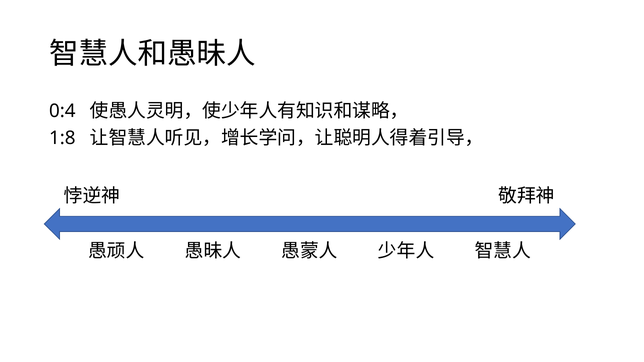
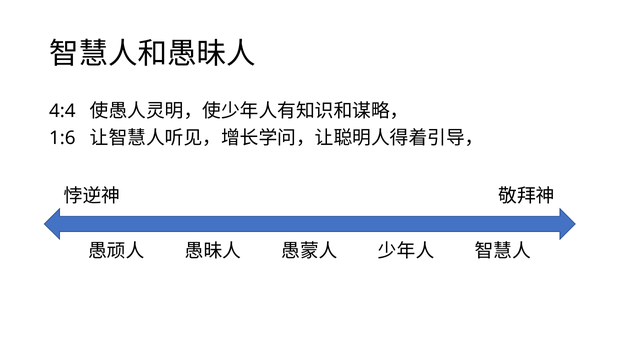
0:4: 0:4 -> 4:4
1:8: 1:8 -> 1:6
